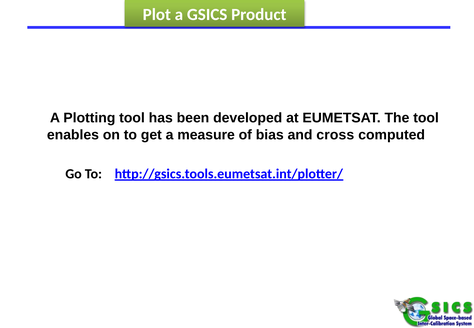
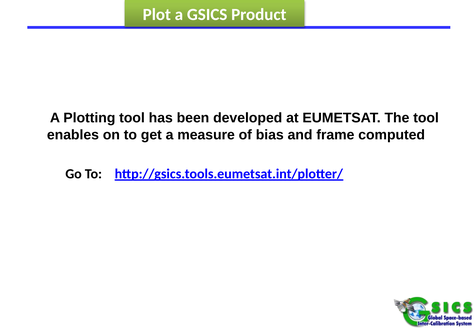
cross: cross -> frame
